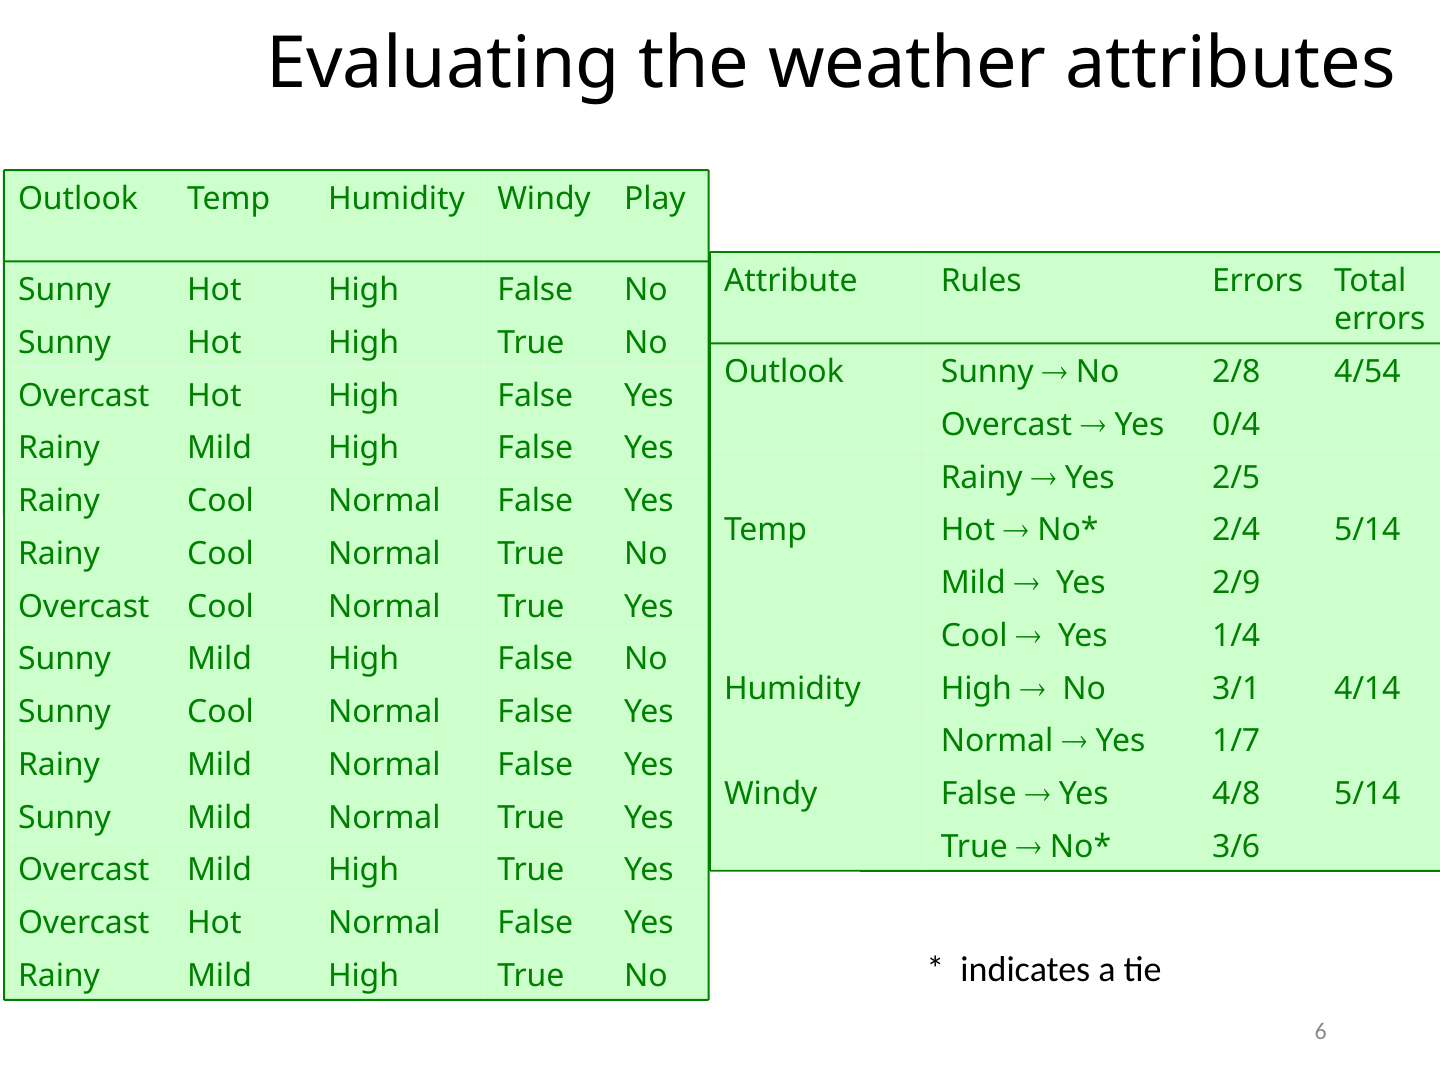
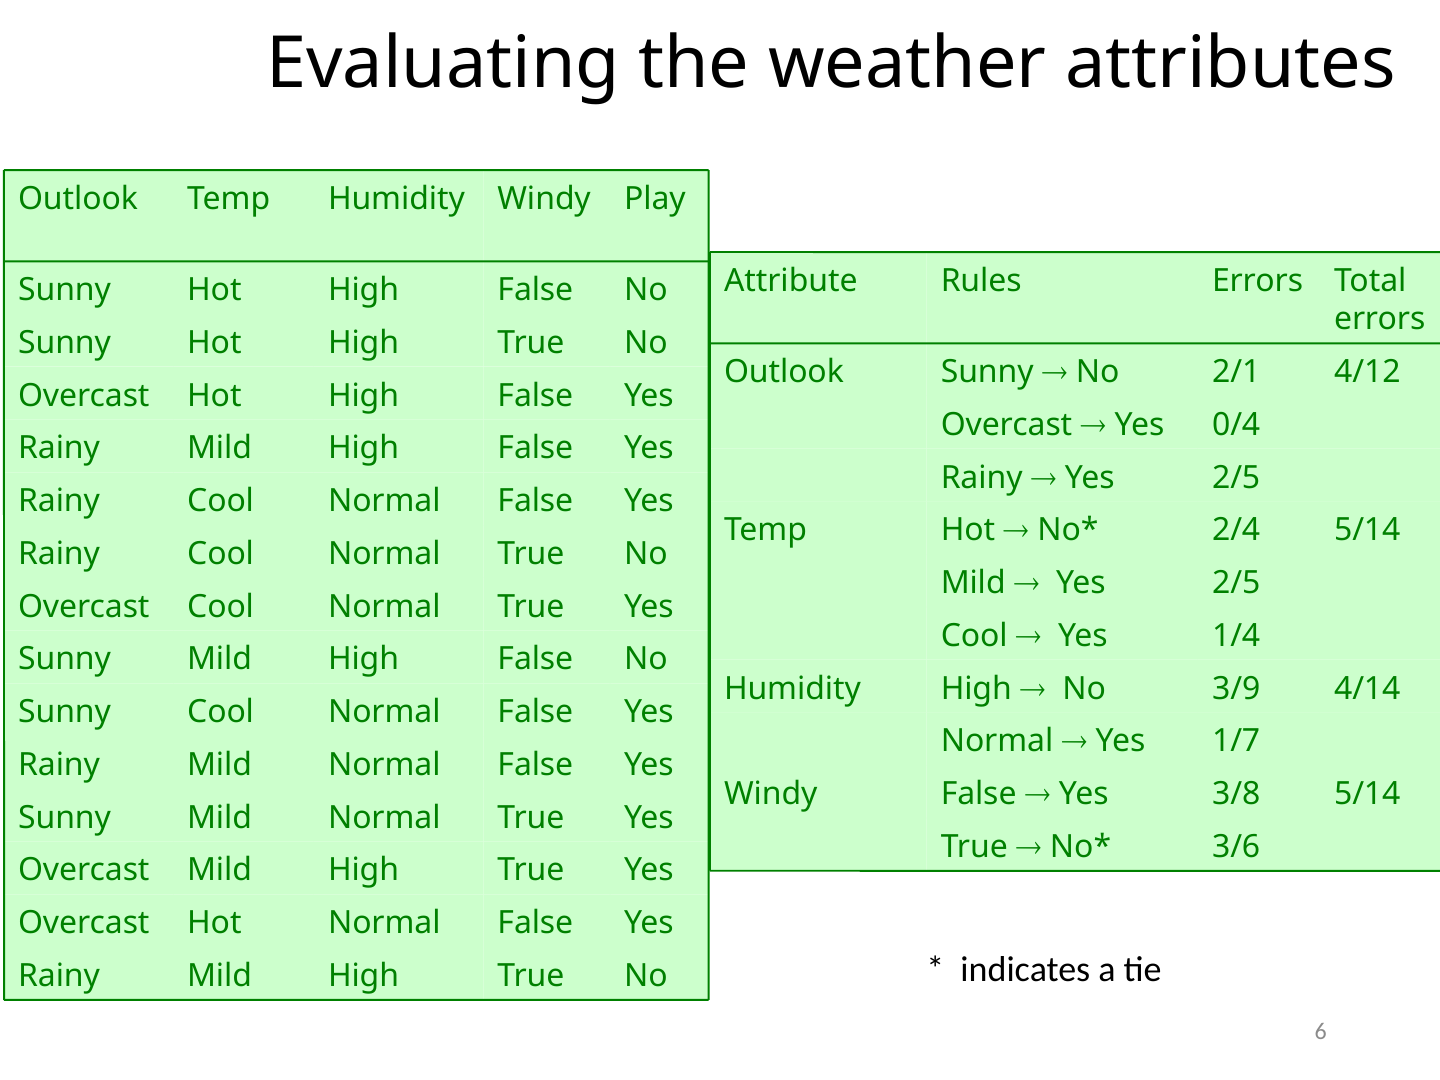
2/8: 2/8 -> 2/1
4/54: 4/54 -> 4/12
2/9 at (1236, 583): 2/9 -> 2/5
3/1: 3/1 -> 3/9
4/8: 4/8 -> 3/8
